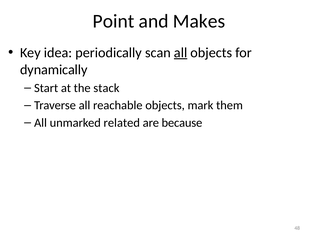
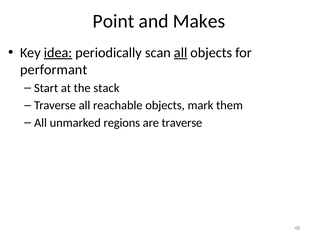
idea underline: none -> present
dynamically: dynamically -> performant
related: related -> regions
are because: because -> traverse
